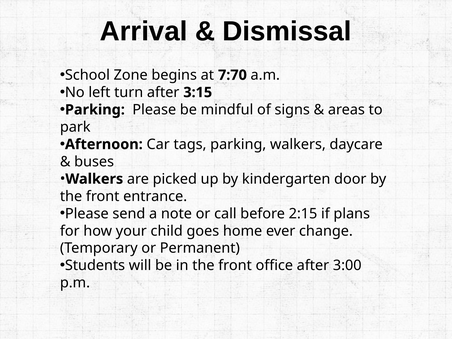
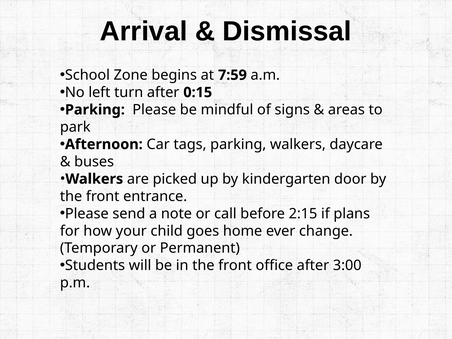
7:70: 7:70 -> 7:59
3:15: 3:15 -> 0:15
